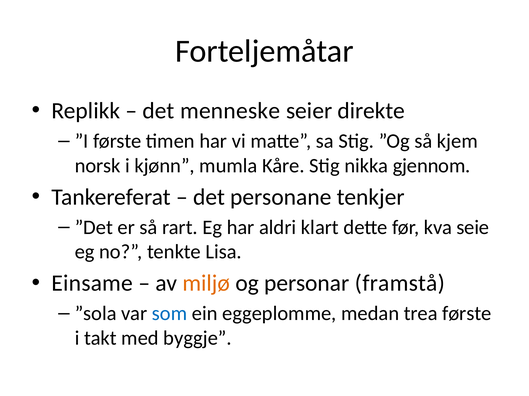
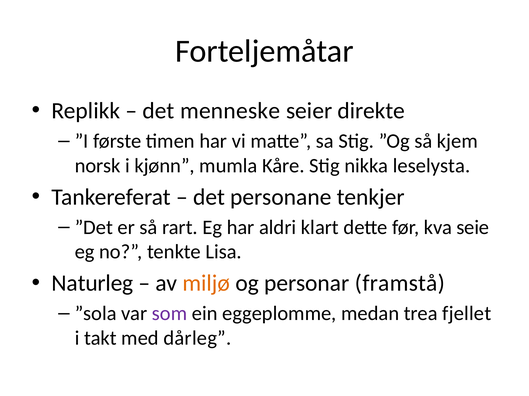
gjennom: gjennom -> leselysta
Einsame: Einsame -> Naturleg
som colour: blue -> purple
trea første: første -> fjellet
byggje: byggje -> dårleg
